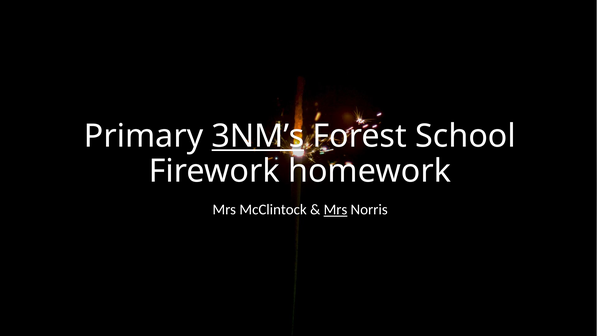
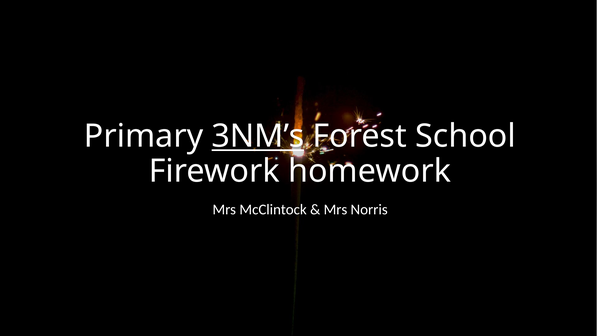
Mrs at (335, 210) underline: present -> none
